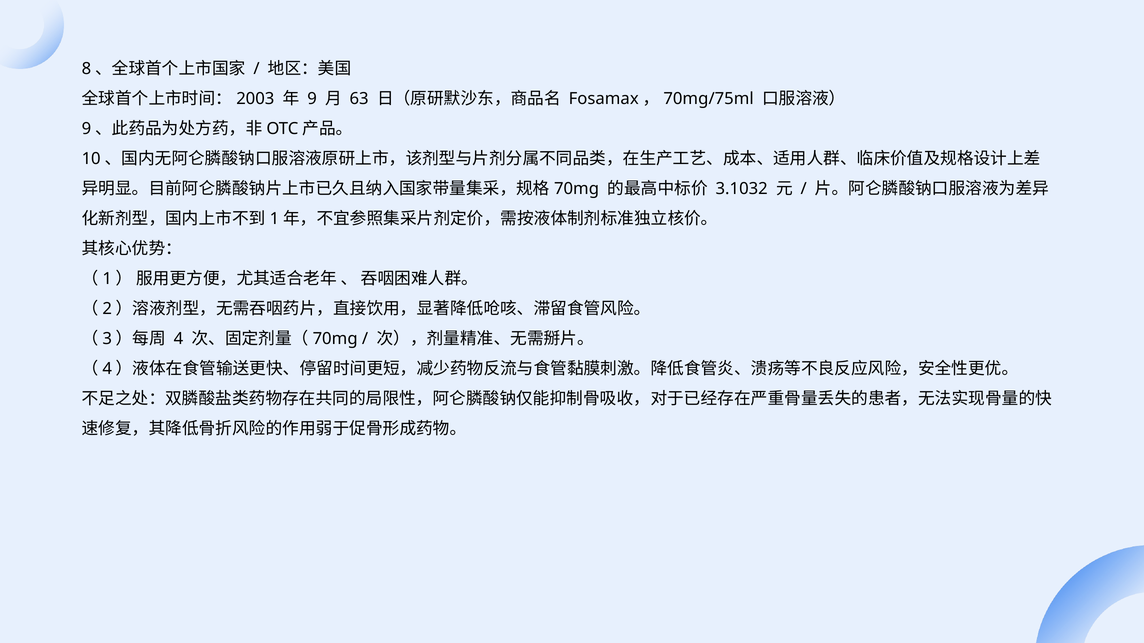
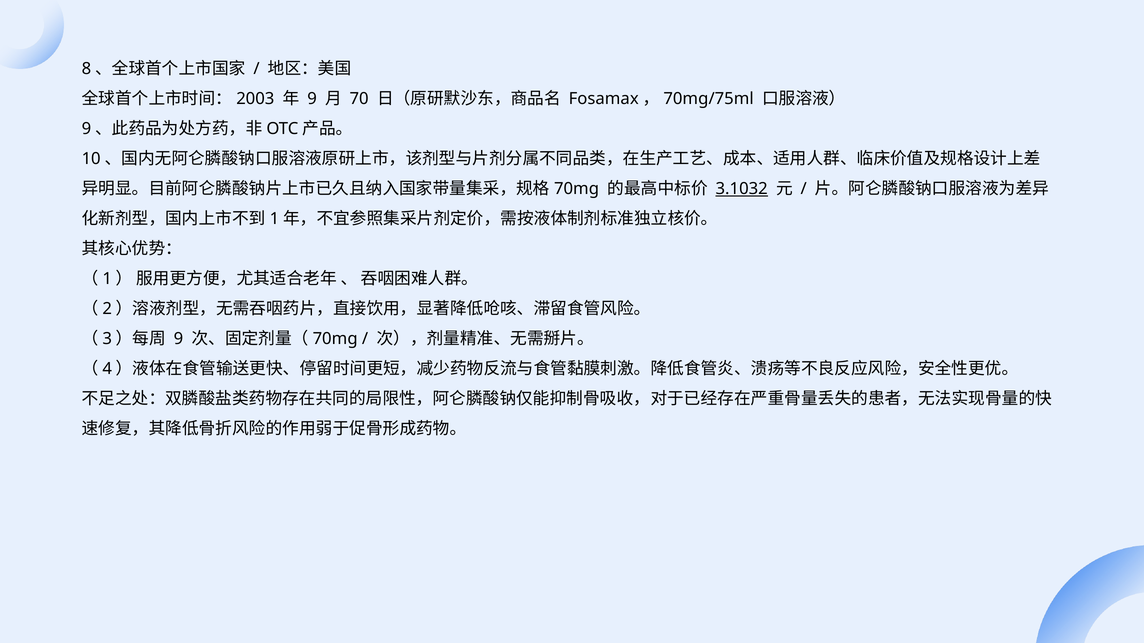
63: 63 -> 70
3.1032 underline: none -> present
4 at (178, 339): 4 -> 9
